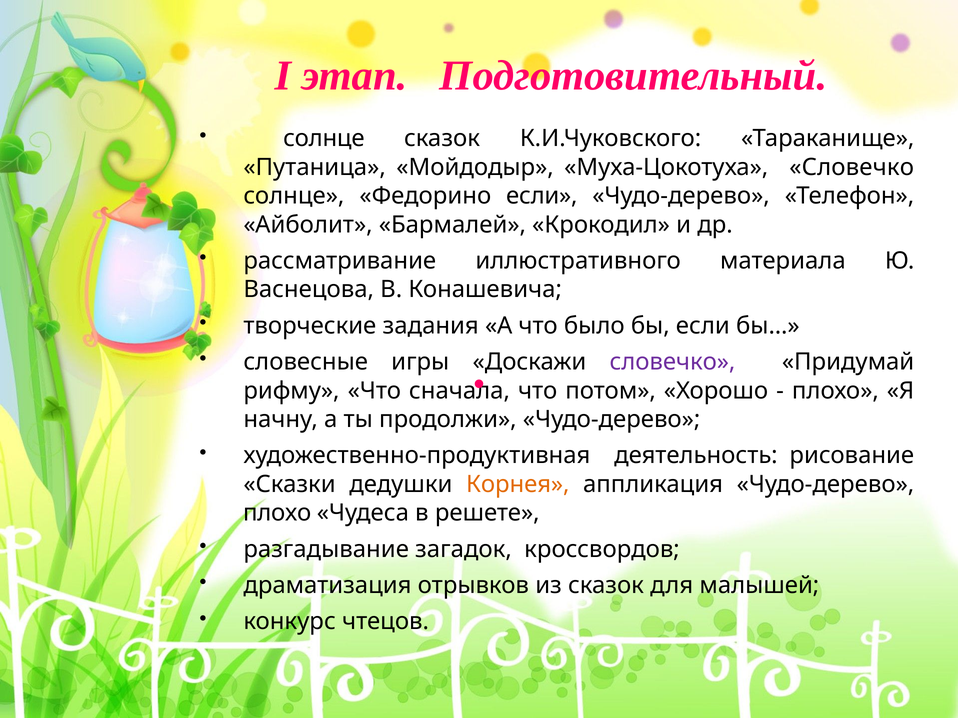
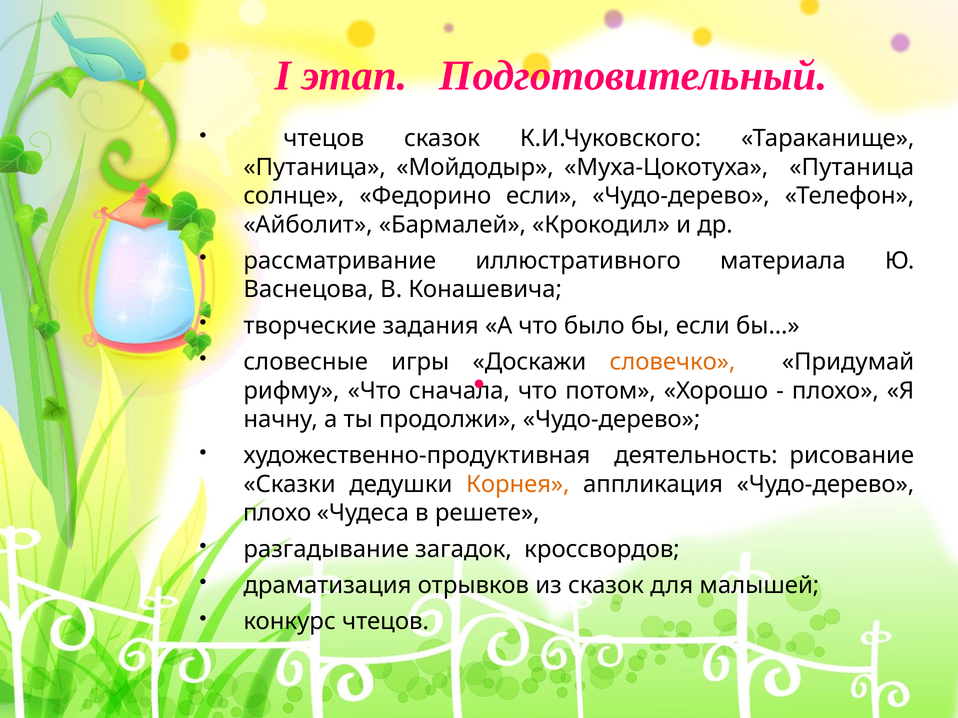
солнце at (324, 139): солнце -> чтецов
Муха-Цокотуха Словечко: Словечко -> Путаница
словечко at (672, 362) colour: purple -> orange
